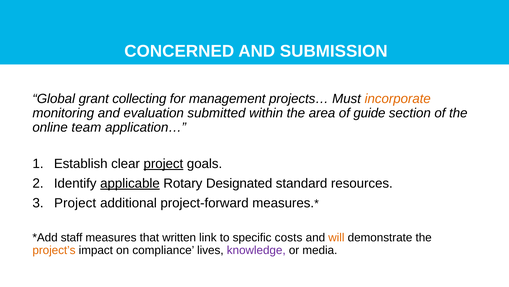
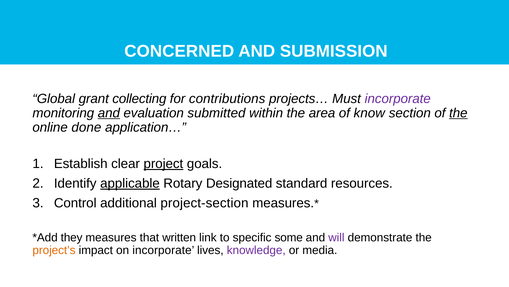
management: management -> contributions
incorporate at (398, 98) colour: orange -> purple
and at (109, 113) underline: none -> present
guide: guide -> know
the at (458, 113) underline: none -> present
team: team -> done
Project at (75, 203): Project -> Control
project‐forward: project‐forward -> project‐section
staff: staff -> they
costs: costs -> some
will colour: orange -> purple
on compliance: compliance -> incorporate
